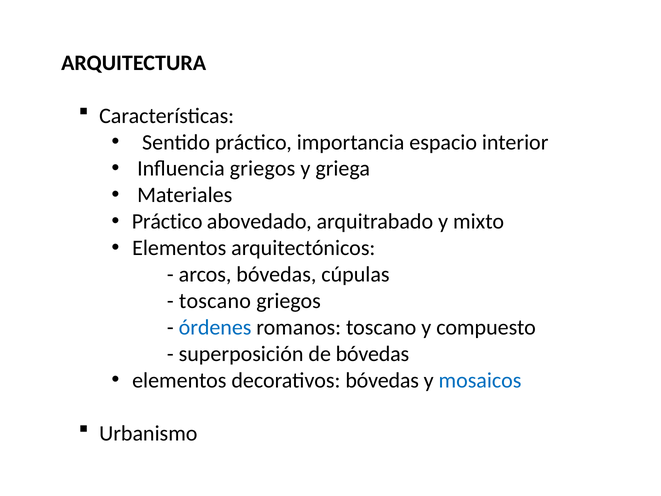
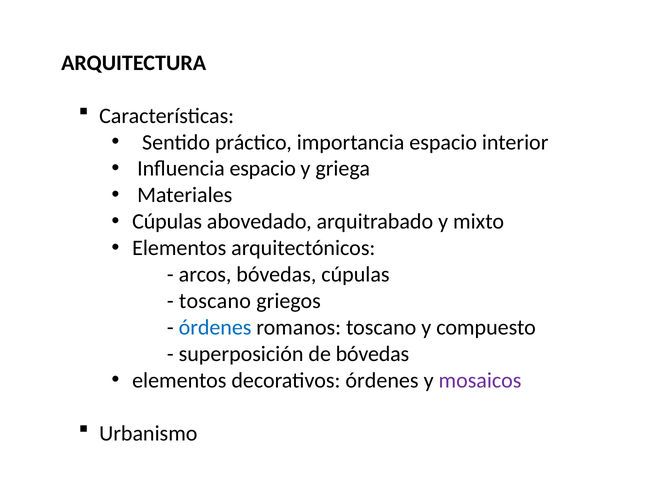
Influencia griegos: griegos -> espacio
Práctico at (167, 222): Práctico -> Cúpulas
decorativos bóvedas: bóvedas -> órdenes
mosaicos colour: blue -> purple
